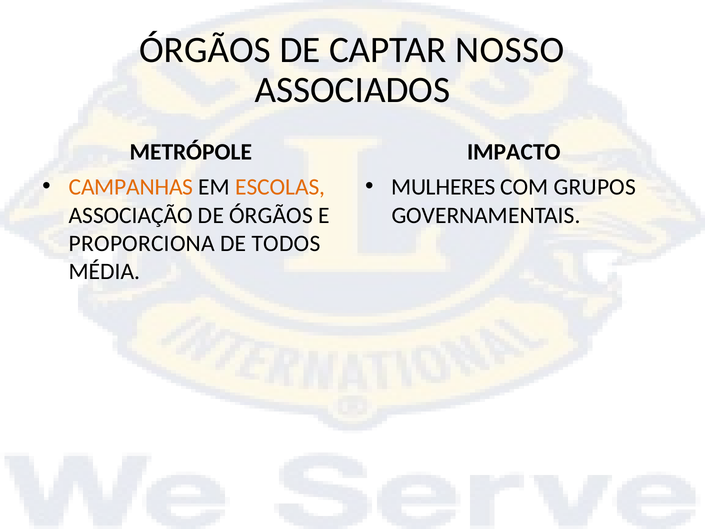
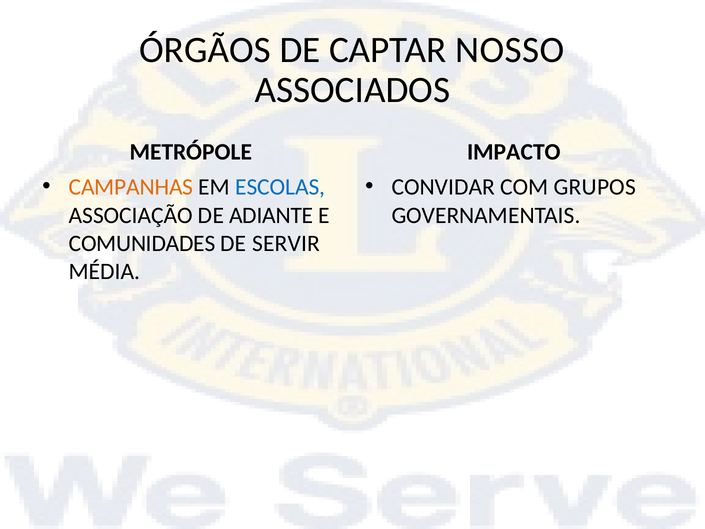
ESCOLAS colour: orange -> blue
MULHERES: MULHERES -> CONVIDAR
DE ÓRGÃOS: ÓRGÃOS -> ADIANTE
PROPORCIONA: PROPORCIONA -> COMUNIDADES
TODOS: TODOS -> SERVIR
